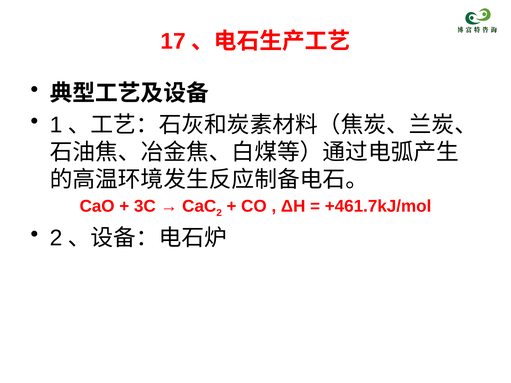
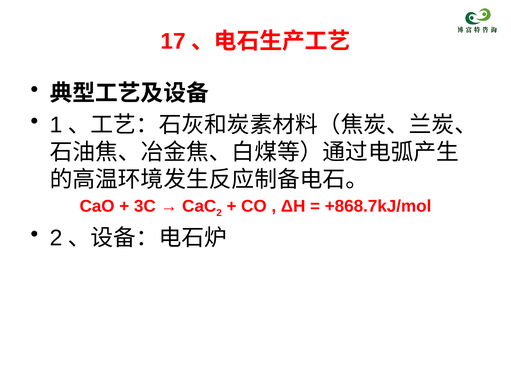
+461.7kJ/mol: +461.7kJ/mol -> +868.7kJ/mol
